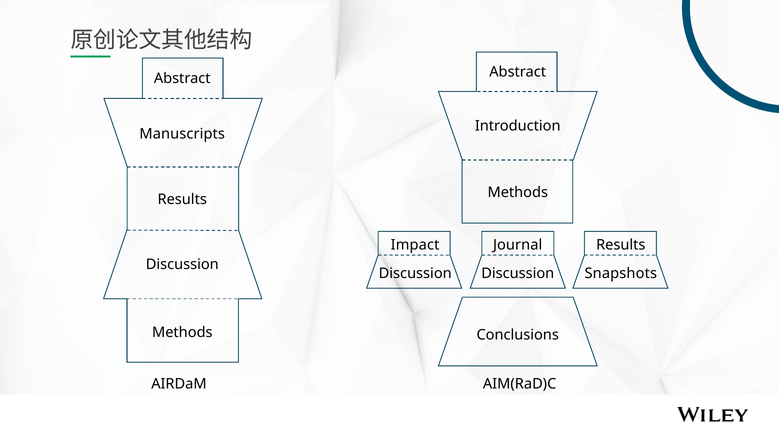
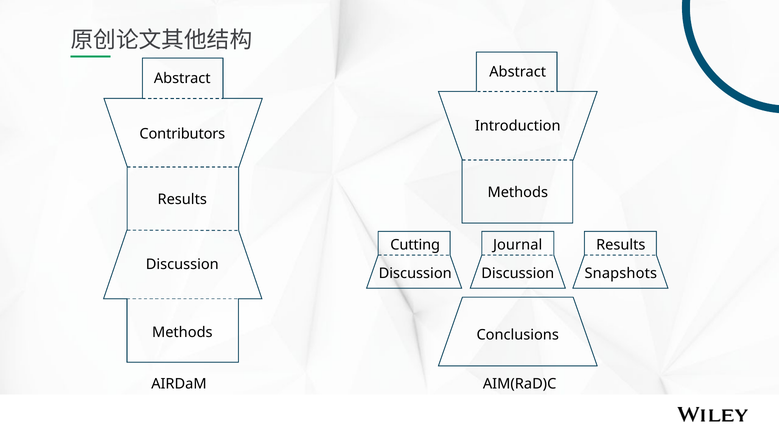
Manuscripts: Manuscripts -> Contributors
Impact: Impact -> Cutting
